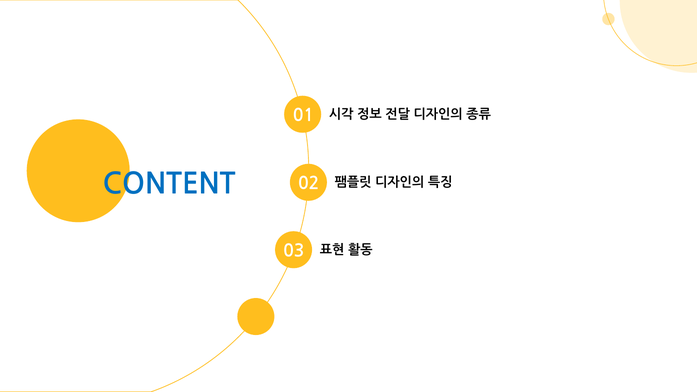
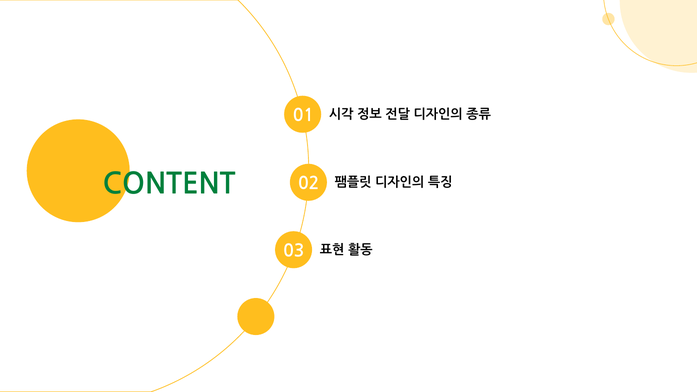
CONTENT colour: blue -> green
